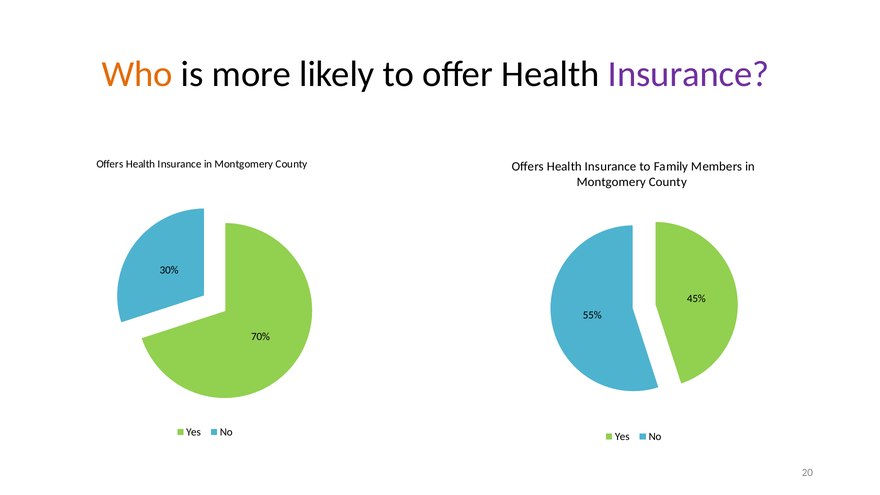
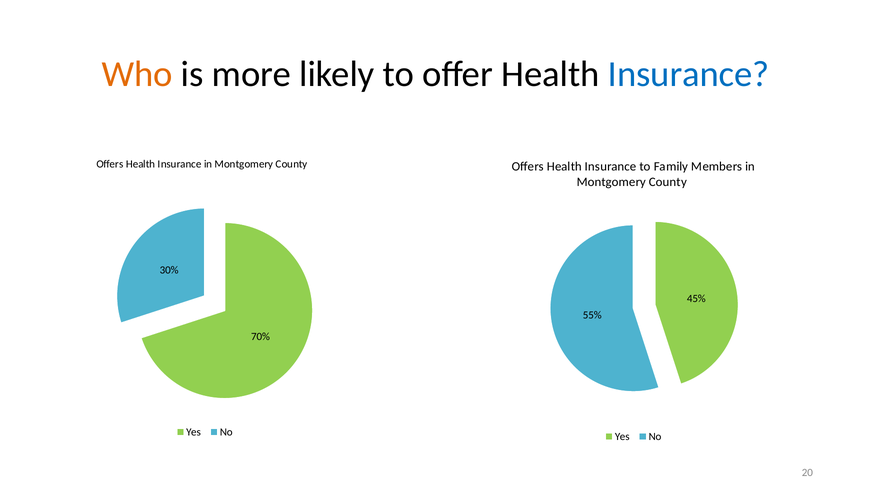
Insurance at (689, 74) colour: purple -> blue
